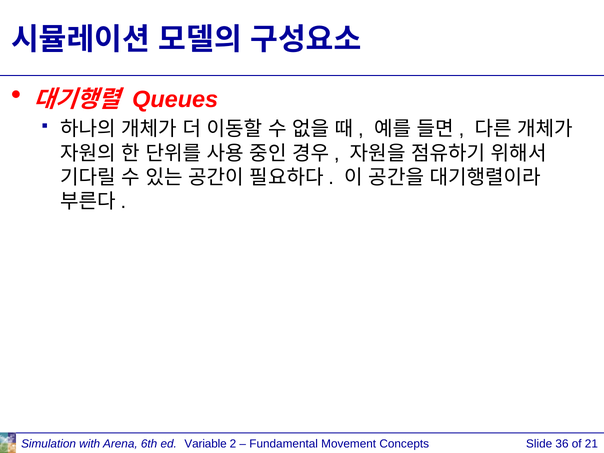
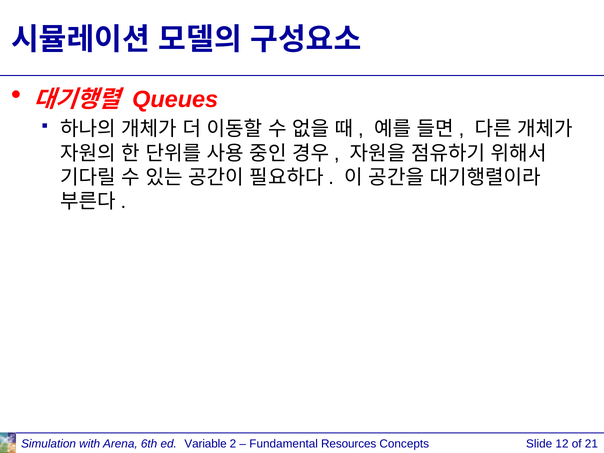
Movement: Movement -> Resources
36: 36 -> 12
